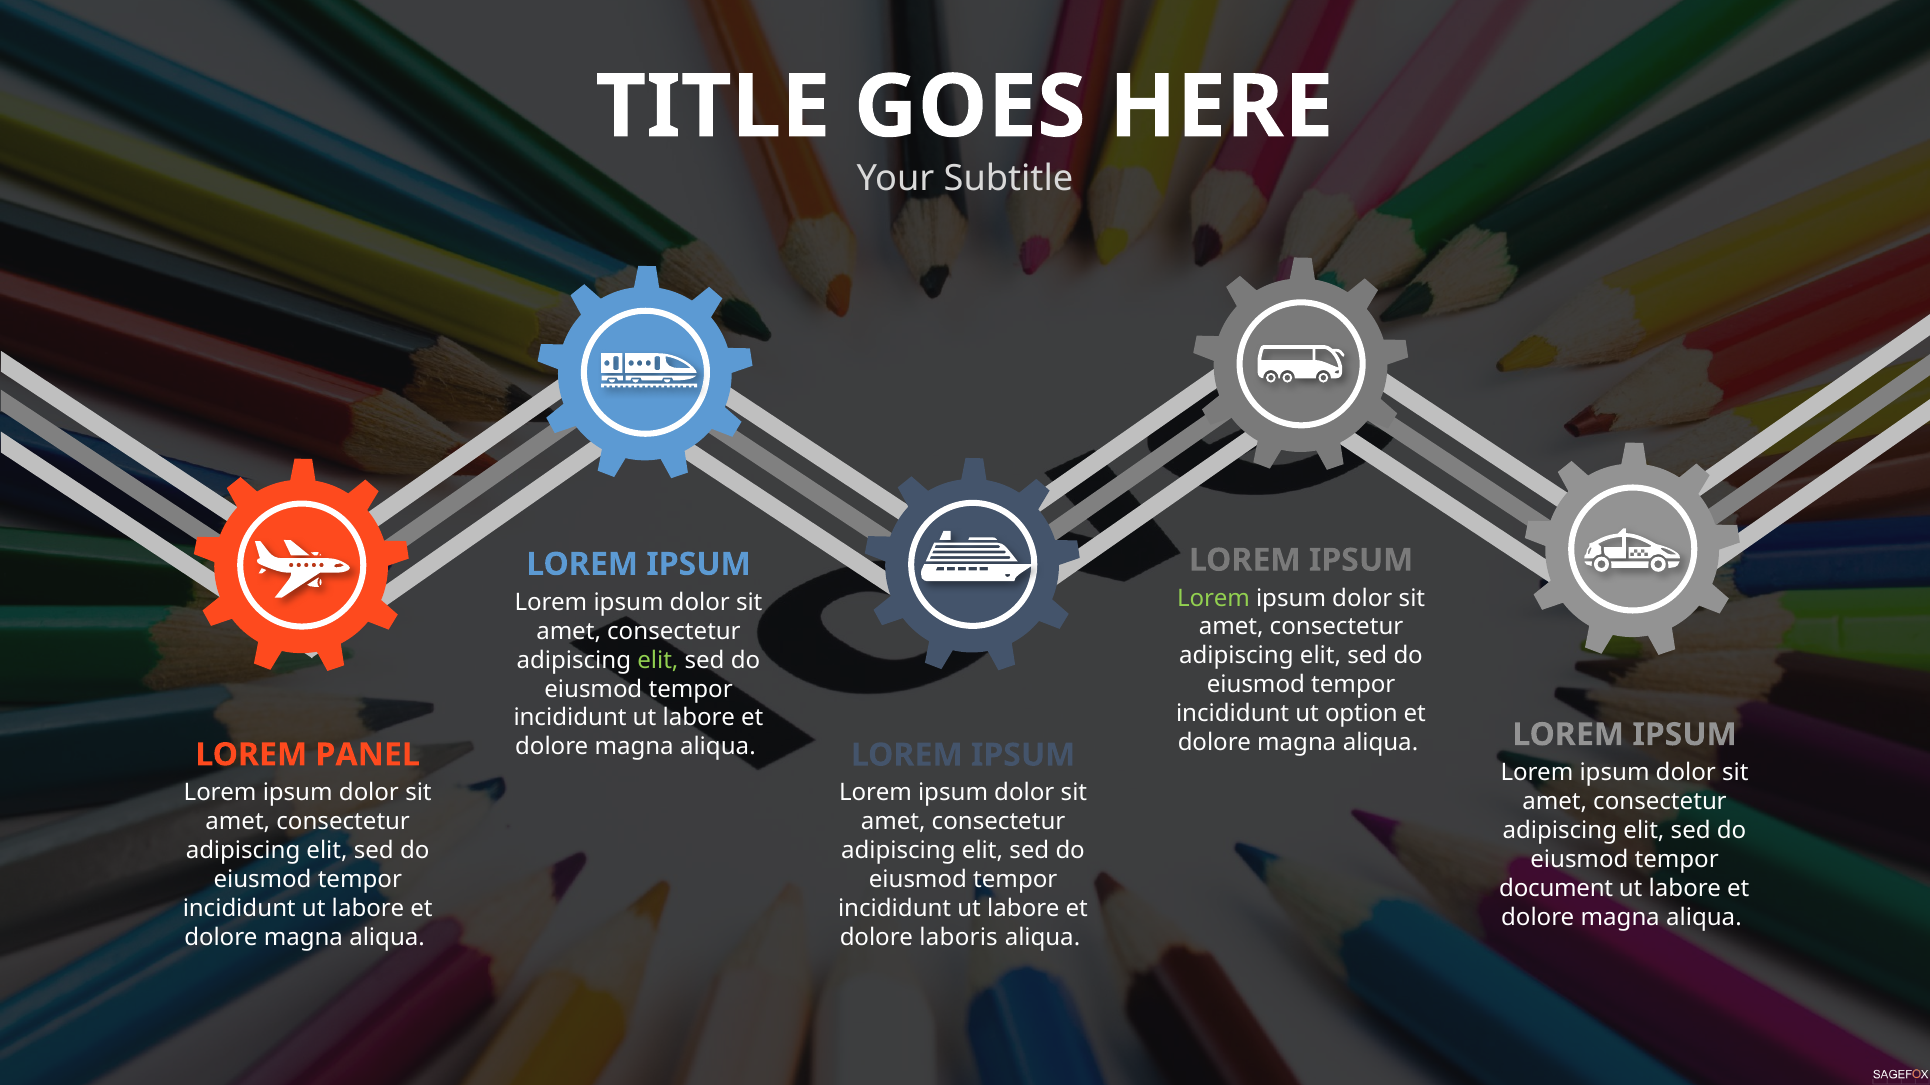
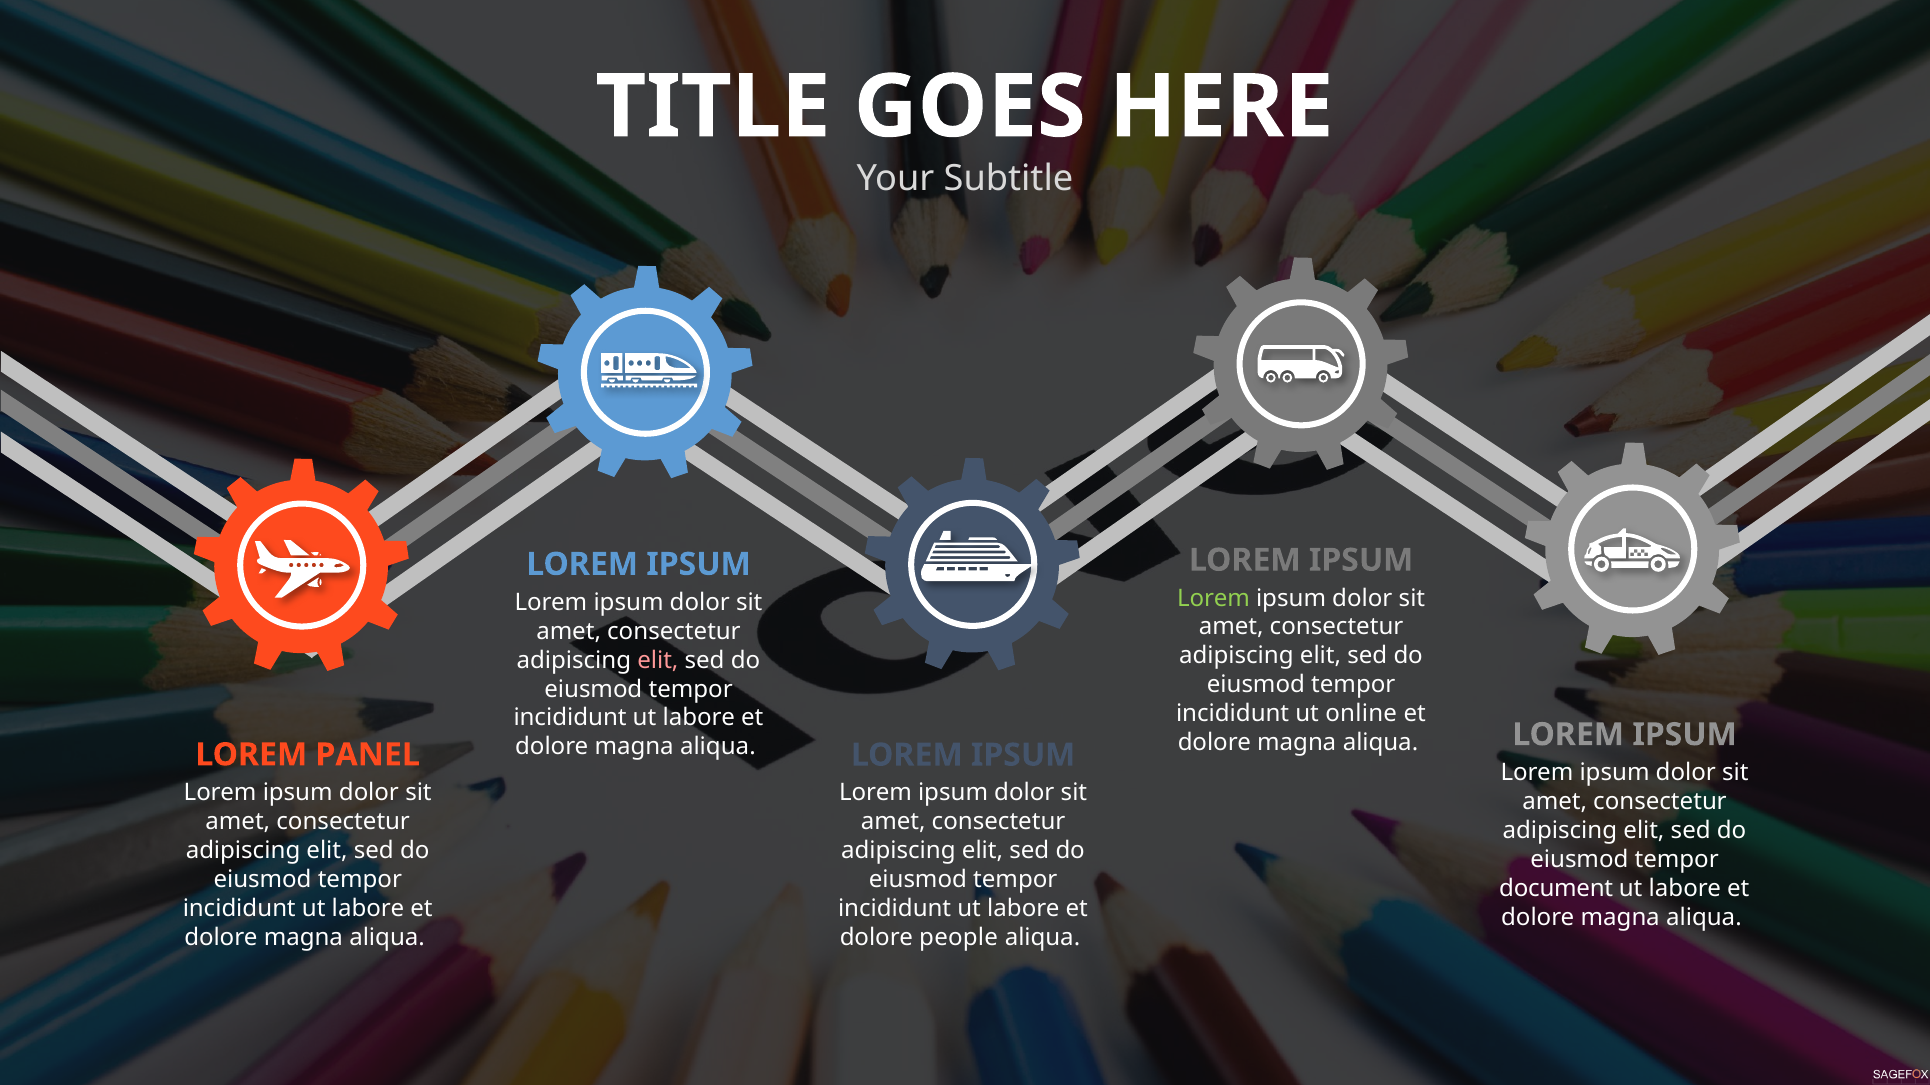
elit at (658, 661) colour: light green -> pink
option: option -> online
laboris: laboris -> people
